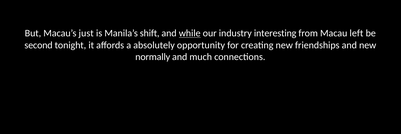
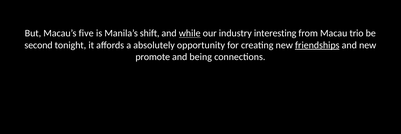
just: just -> five
left: left -> trio
friendships underline: none -> present
normally: normally -> promote
much: much -> being
